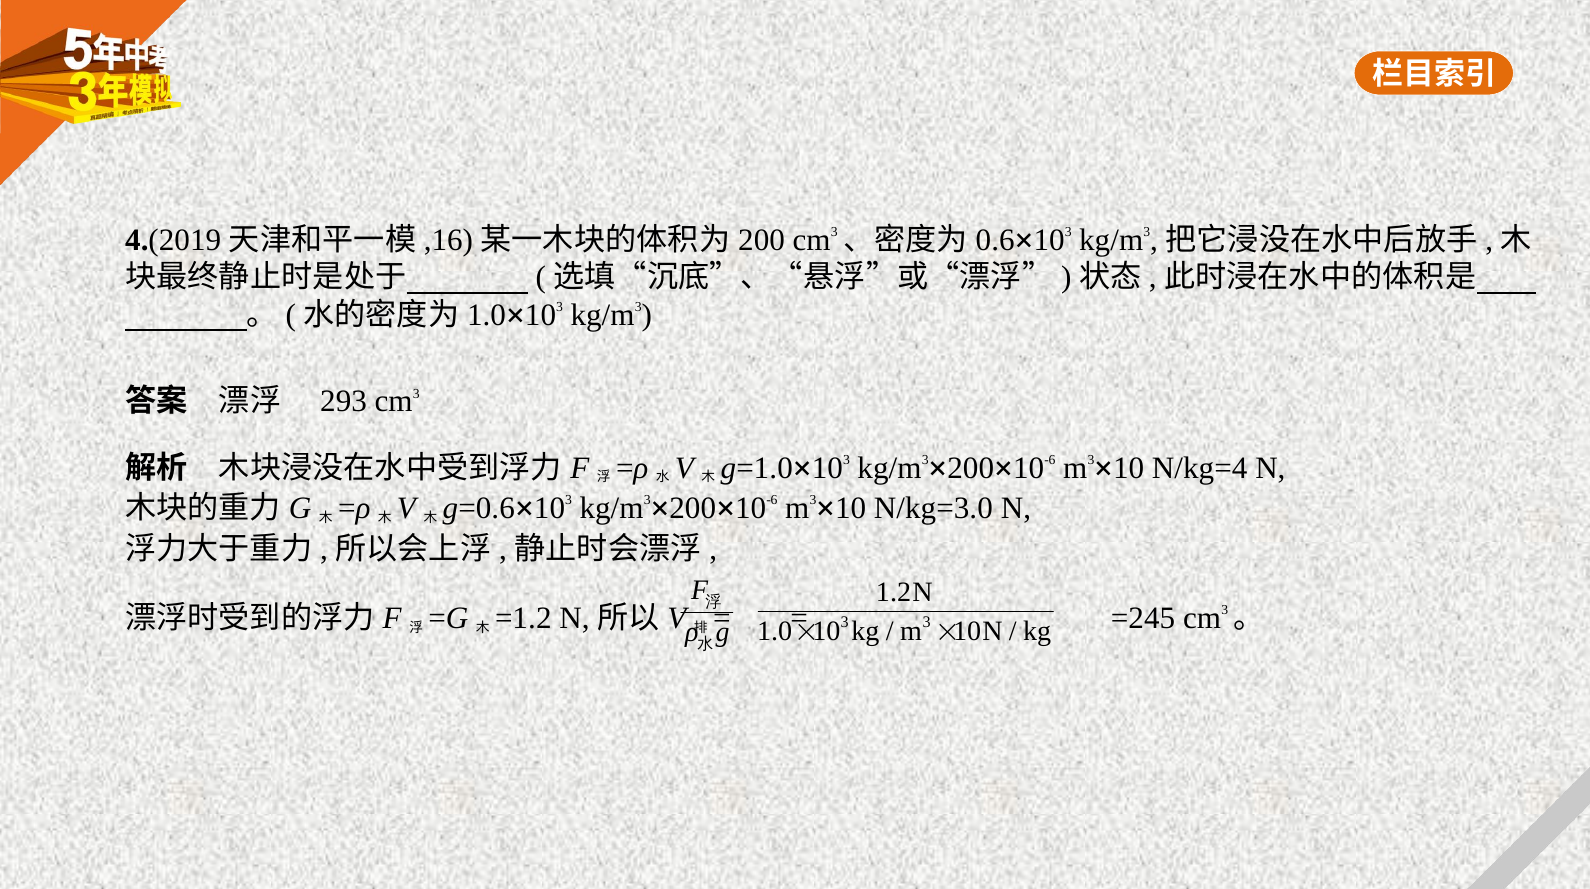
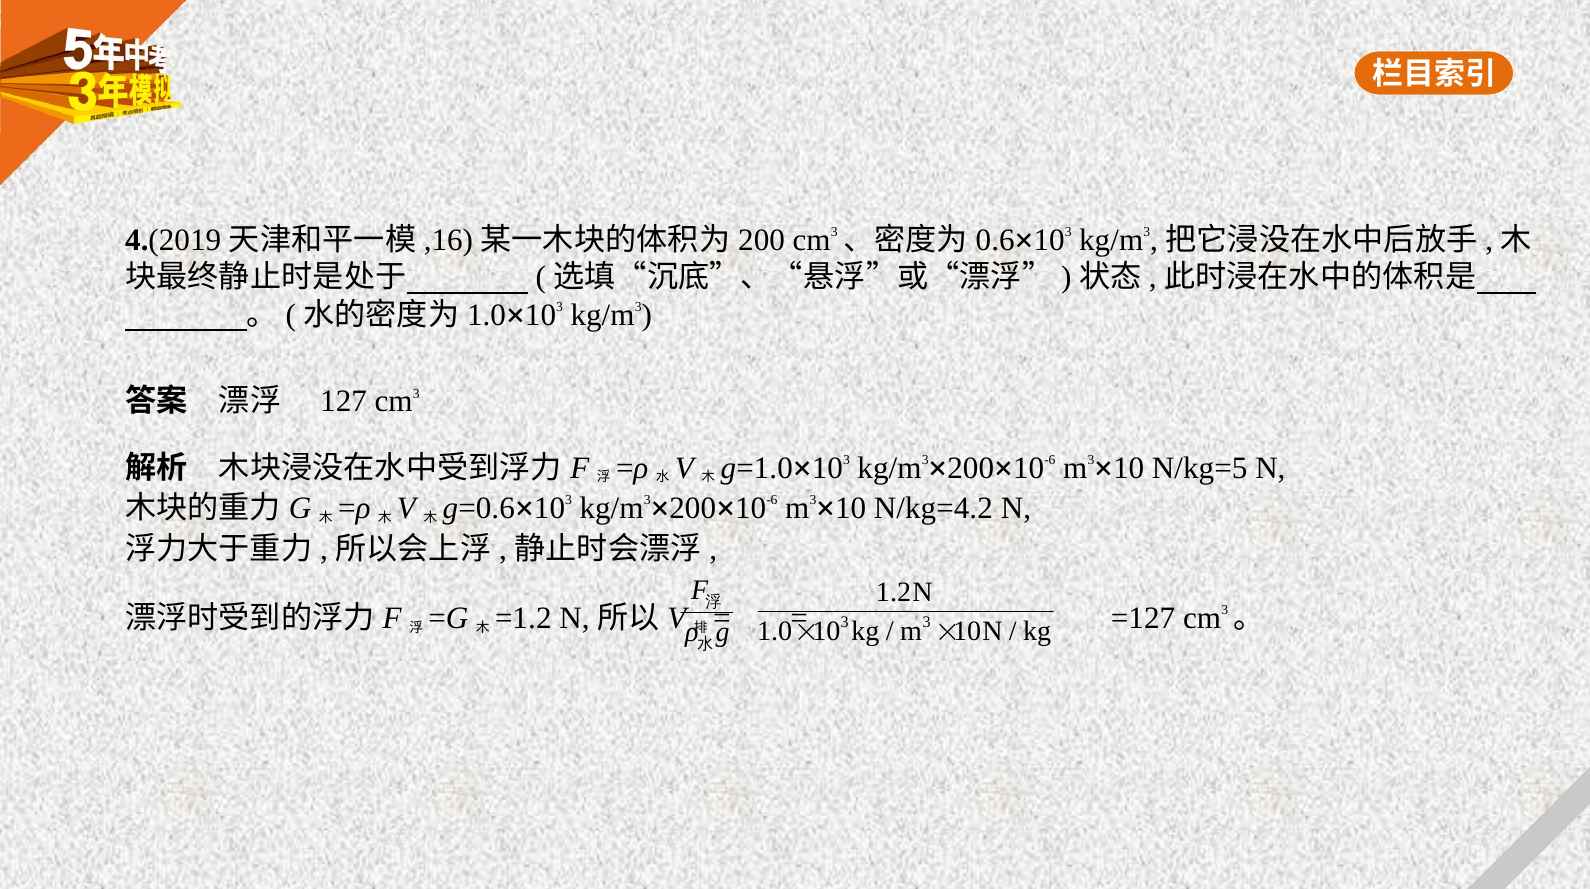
293: 293 -> 127
N/kg=4: N/kg=4 -> N/kg=5
N/kg=3.0: N/kg=3.0 -> N/kg=4.2
=245: =245 -> =127
